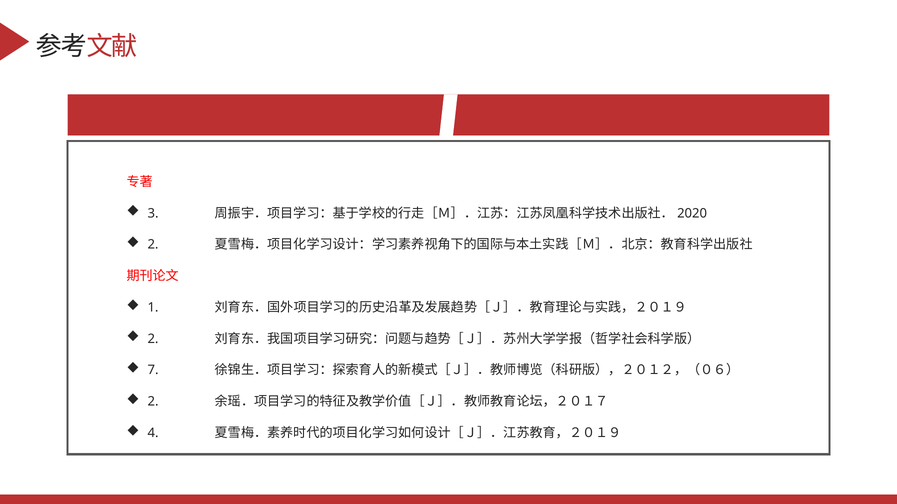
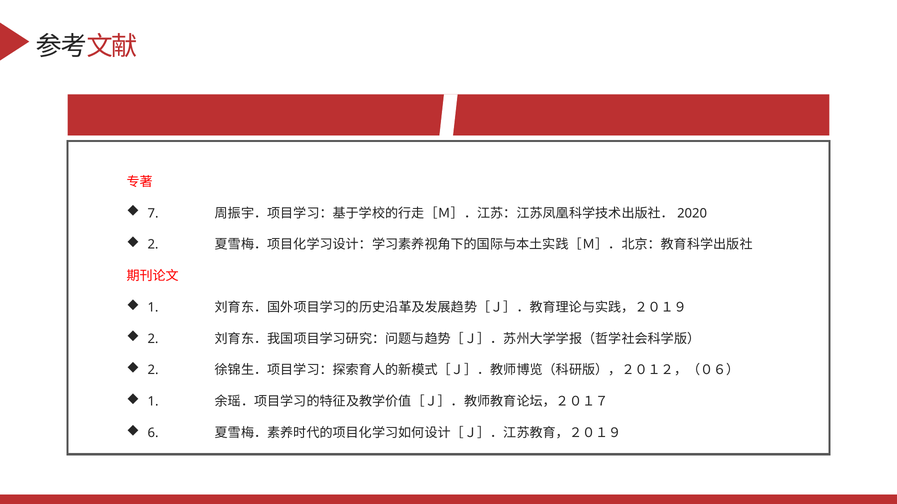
3: 3 -> 7
7 at (153, 371): 7 -> 2
2 at (153, 402): 2 -> 1
4: 4 -> 6
